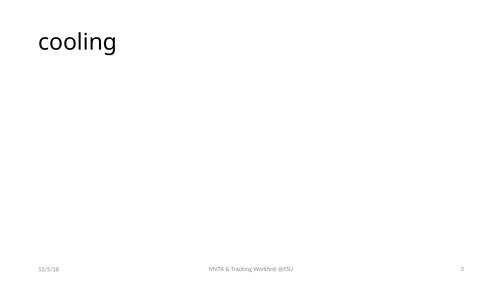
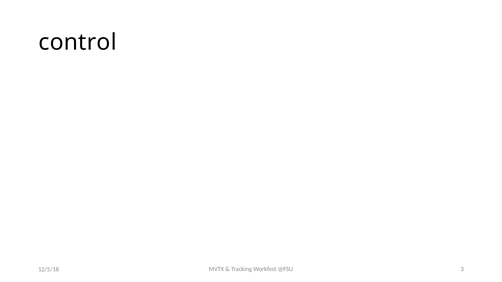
cooling: cooling -> control
